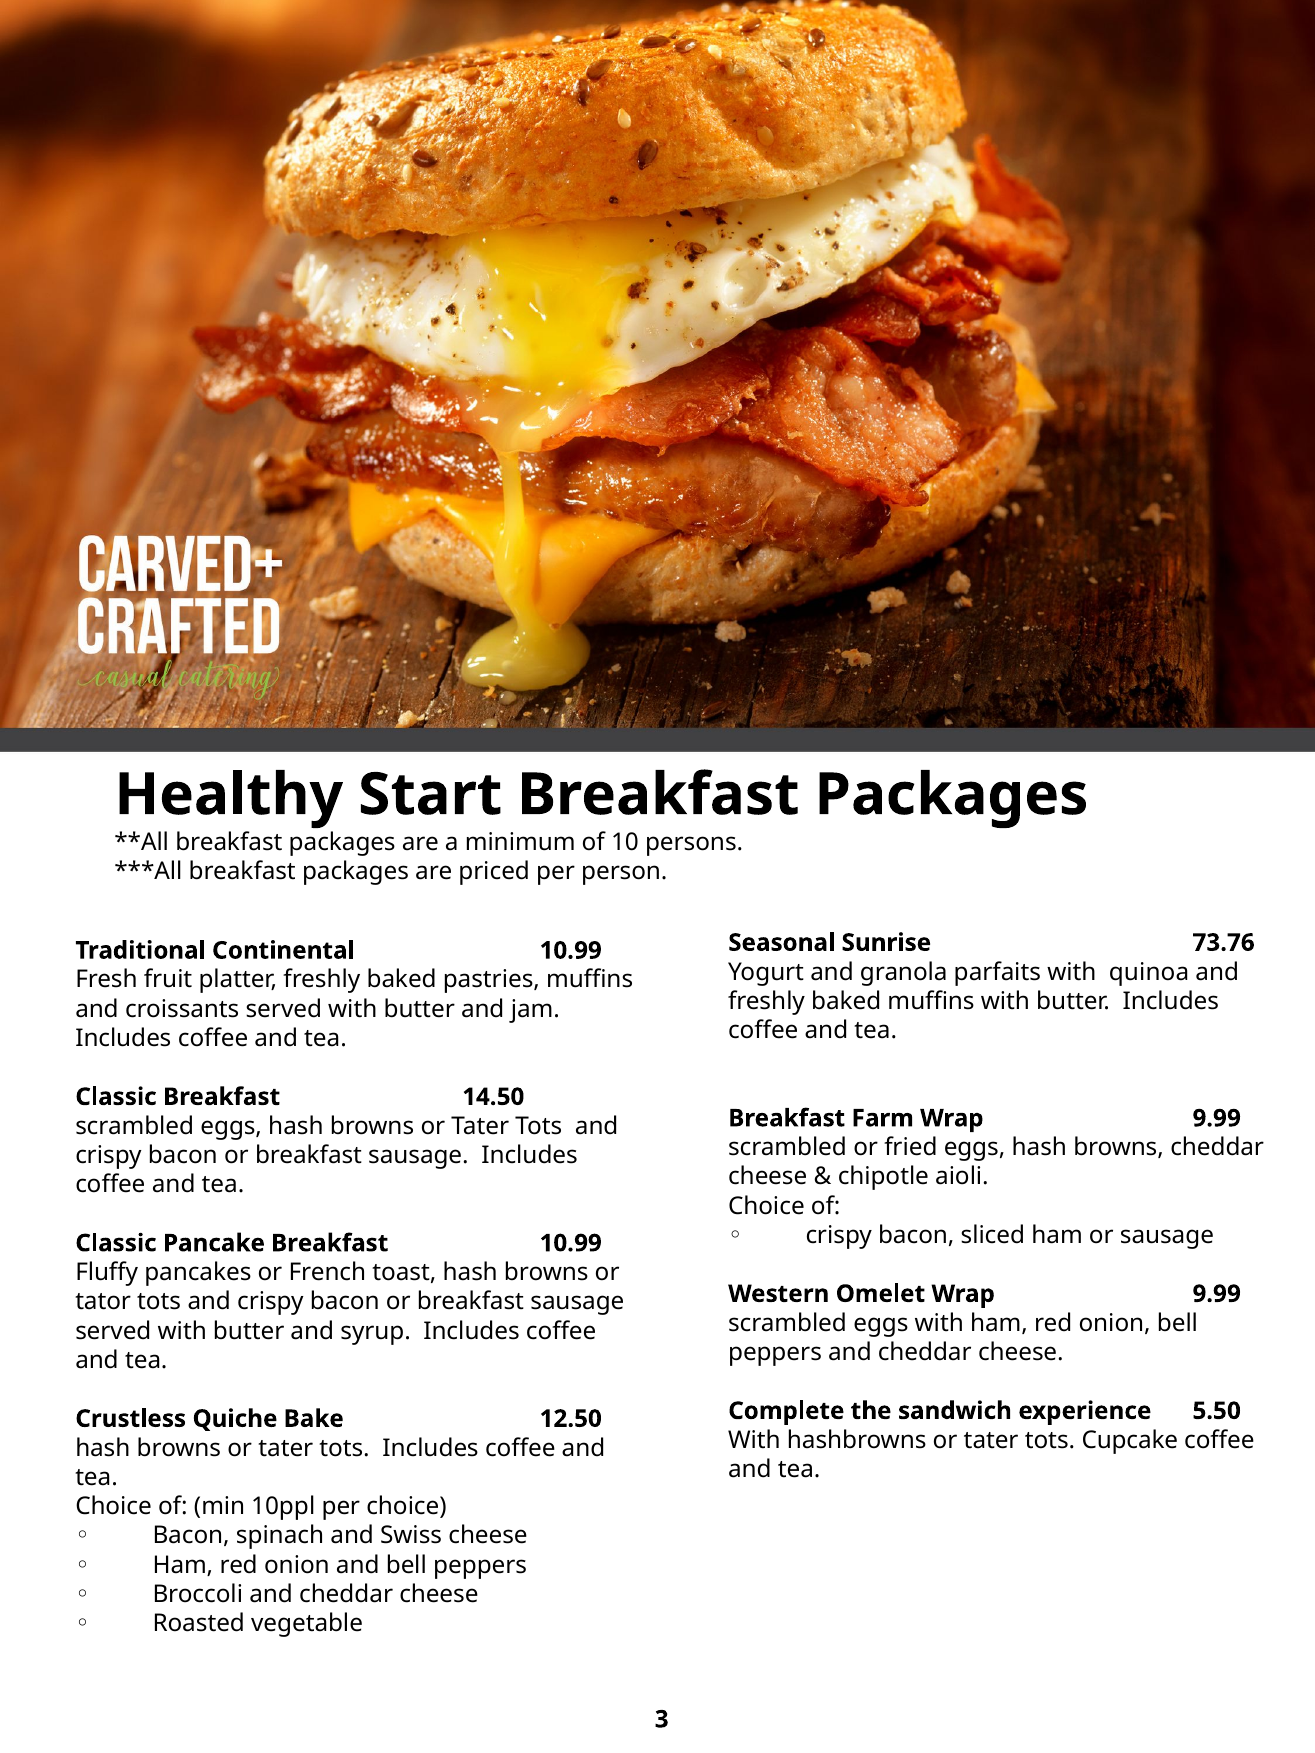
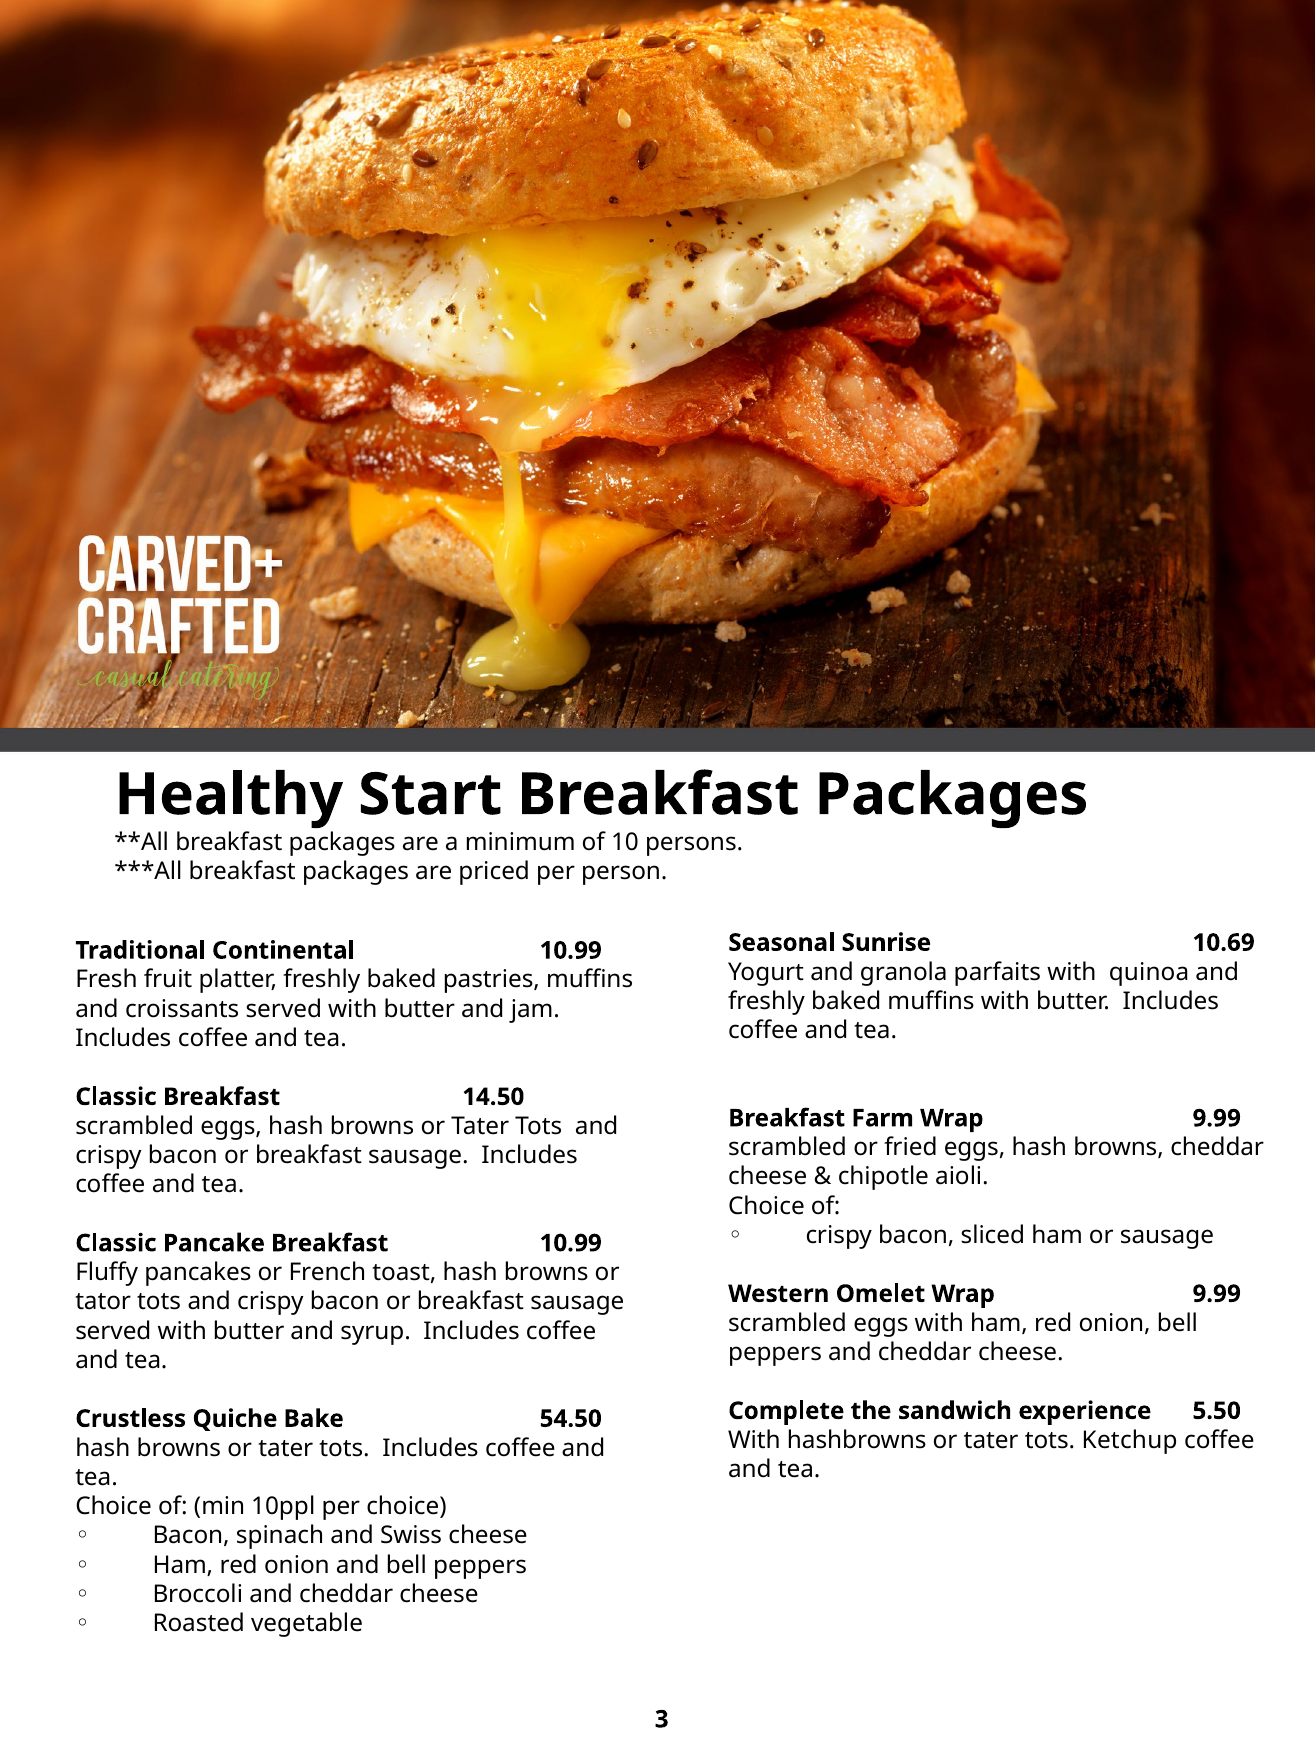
73.76: 73.76 -> 10.69
12.50: 12.50 -> 54.50
Cupcake: Cupcake -> Ketchup
